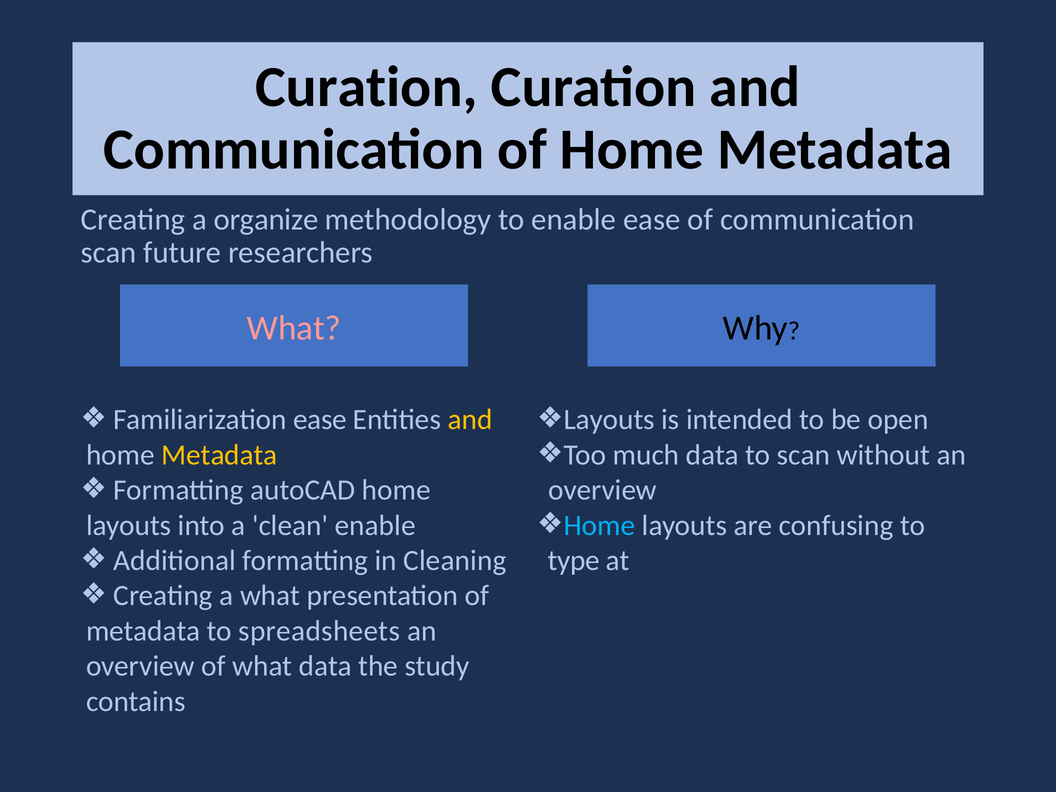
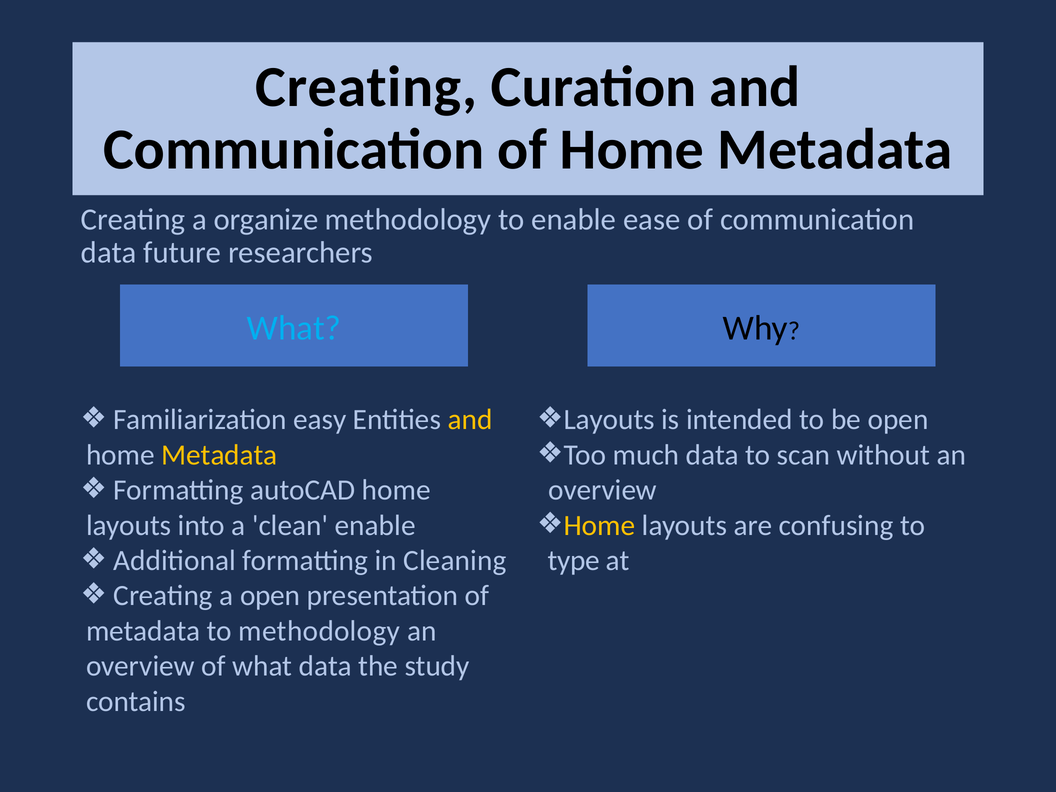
Curation at (366, 87): Curation -> Creating
scan at (109, 253): scan -> data
What at (294, 328) colour: pink -> light blue
Familiarization ease: ease -> easy
Home at (599, 525) colour: light blue -> yellow
a what: what -> open
to spreadsheets: spreadsheets -> methodology
